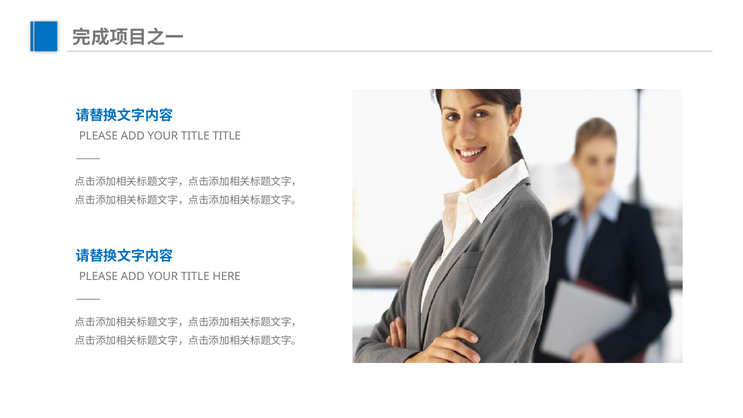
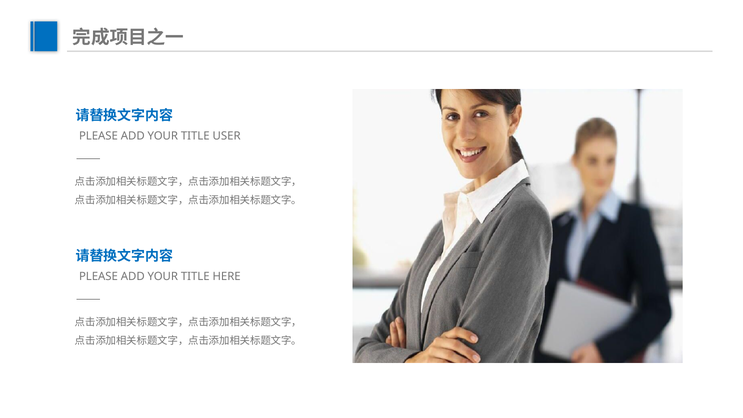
TITLE TITLE: TITLE -> USER
